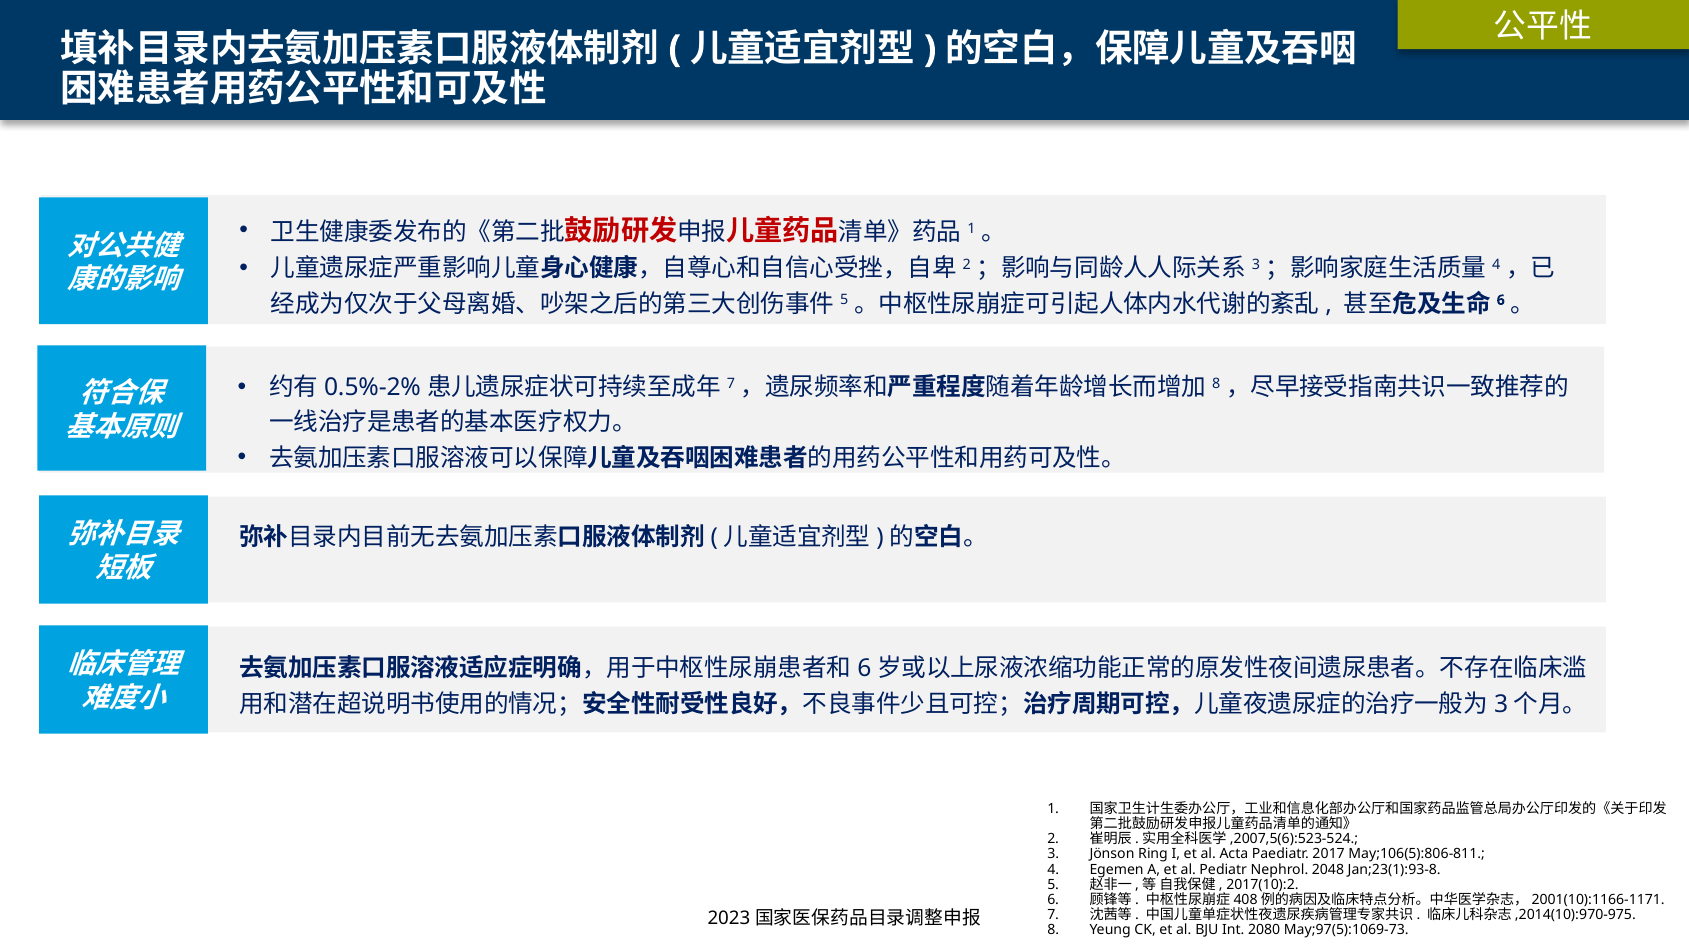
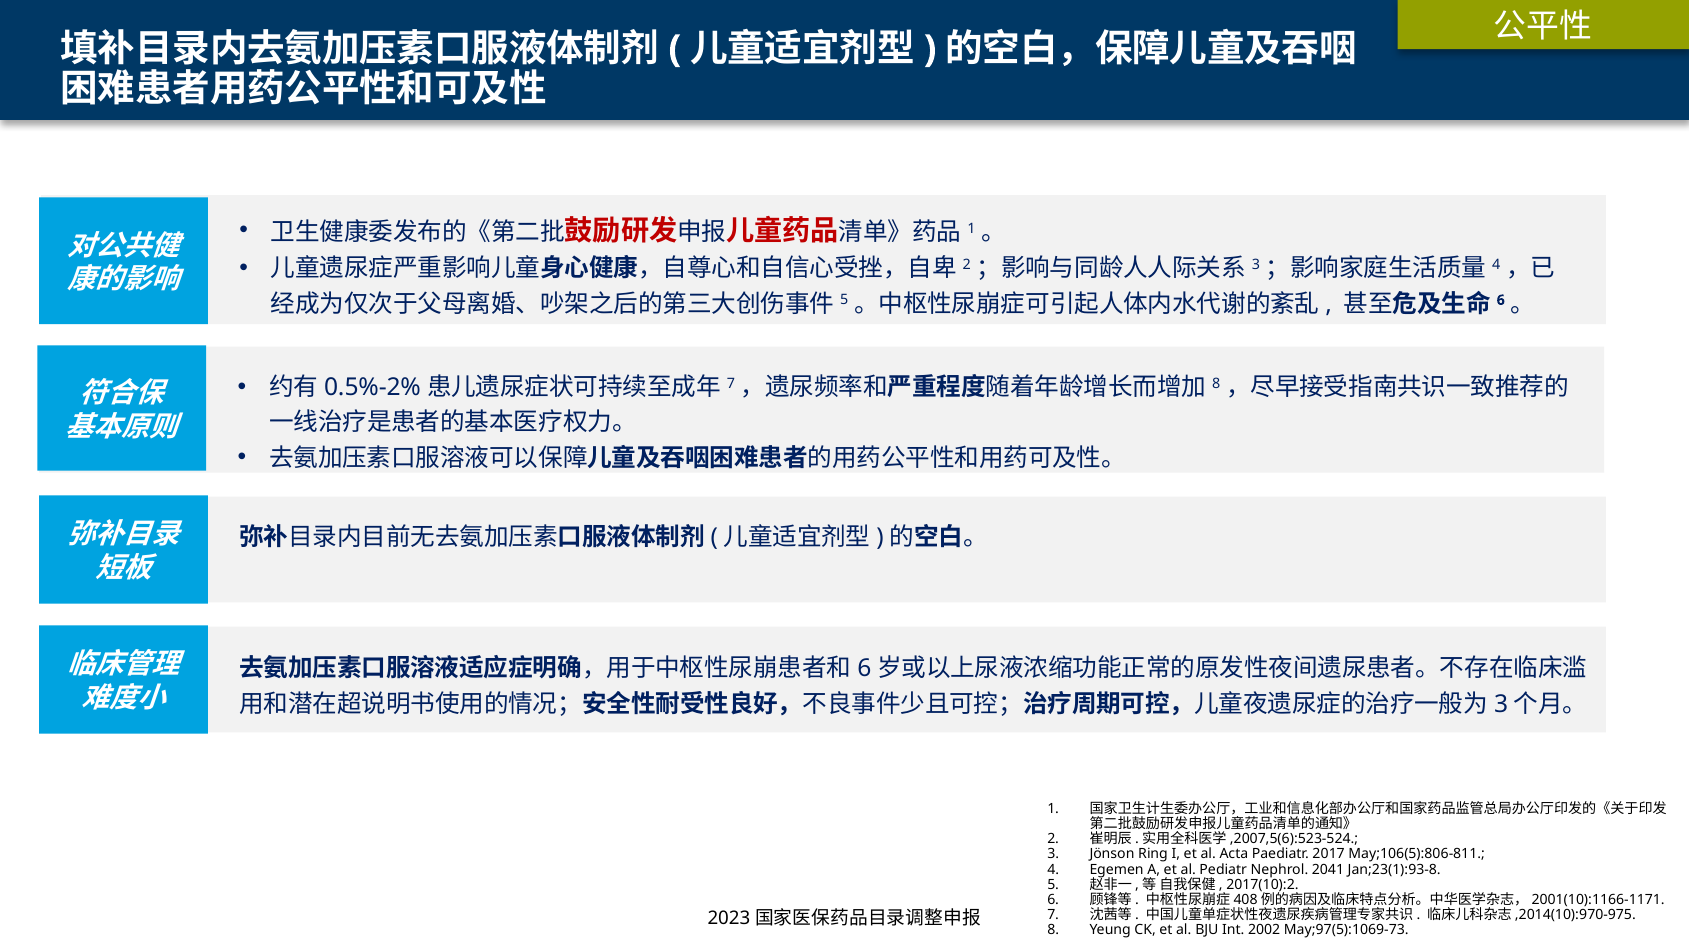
2048: 2048 -> 2041
2080: 2080 -> 2002
